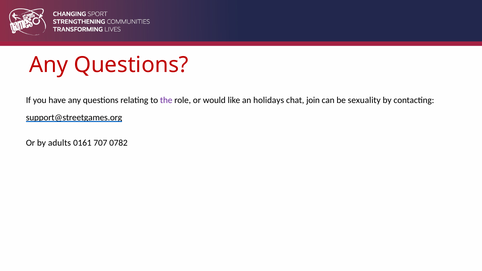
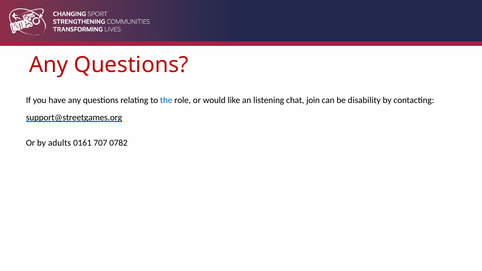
the colour: purple -> blue
holidays: holidays -> listening
sexuality: sexuality -> disability
